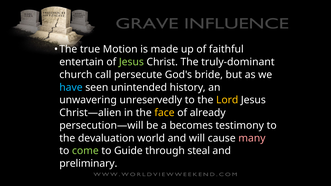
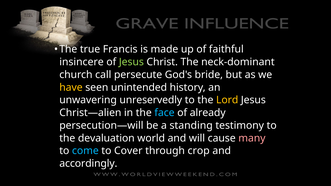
Motion: Motion -> Francis
entertain: entertain -> insincere
truly-dominant: truly-dominant -> neck-dominant
have colour: light blue -> yellow
face colour: yellow -> light blue
becomes: becomes -> standing
come colour: light green -> light blue
Guide: Guide -> Cover
steal: steal -> crop
preliminary: preliminary -> accordingly
